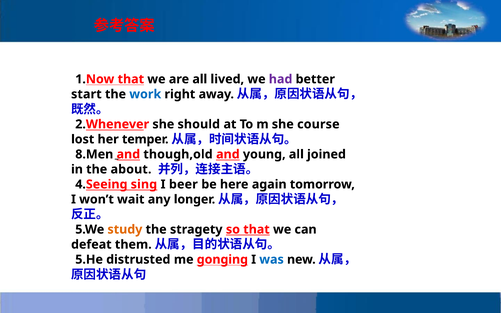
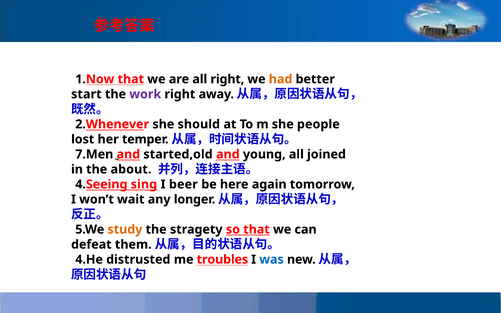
all lived: lived -> right
had colour: purple -> orange
work colour: blue -> purple
course: course -> people
8.Men: 8.Men -> 7.Men
though,old: though,old -> started,old
5.He: 5.He -> 4.He
gonging: gonging -> troubles
